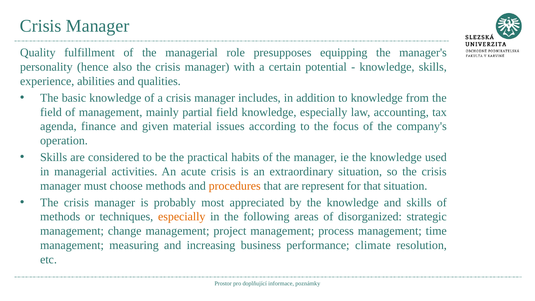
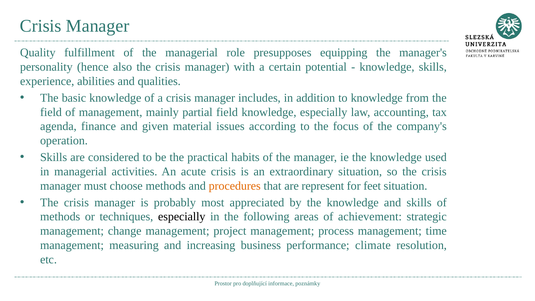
for that: that -> feet
especially at (182, 217) colour: orange -> black
disorganized: disorganized -> achievement
